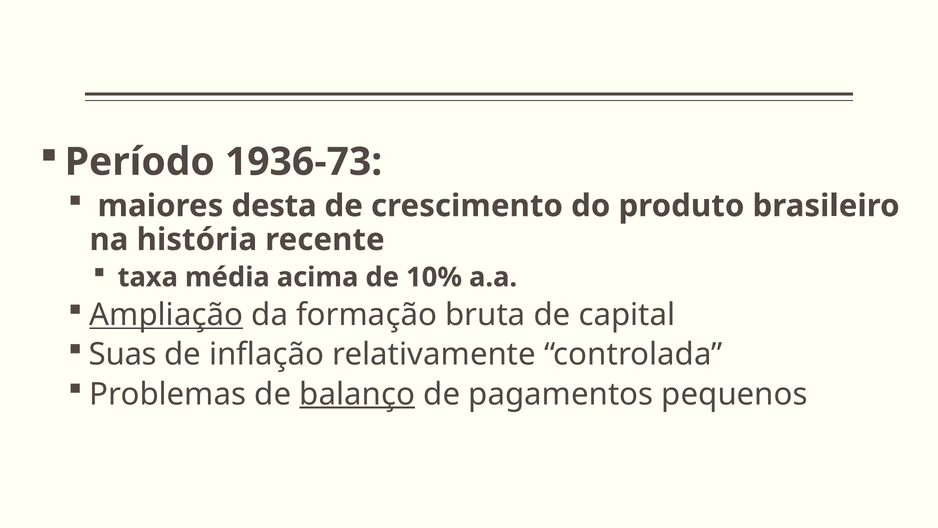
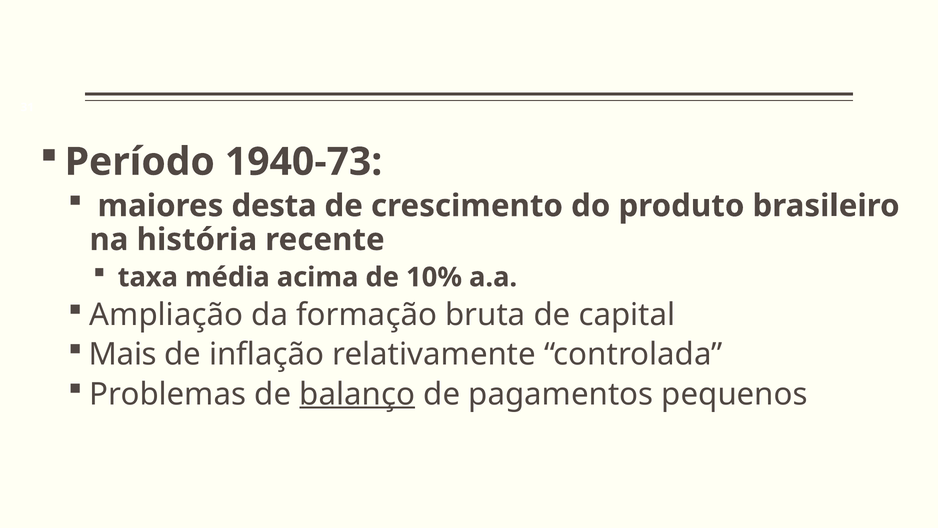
1936-73: 1936-73 -> 1940-73
Ampliação underline: present -> none
Suas: Suas -> Mais
